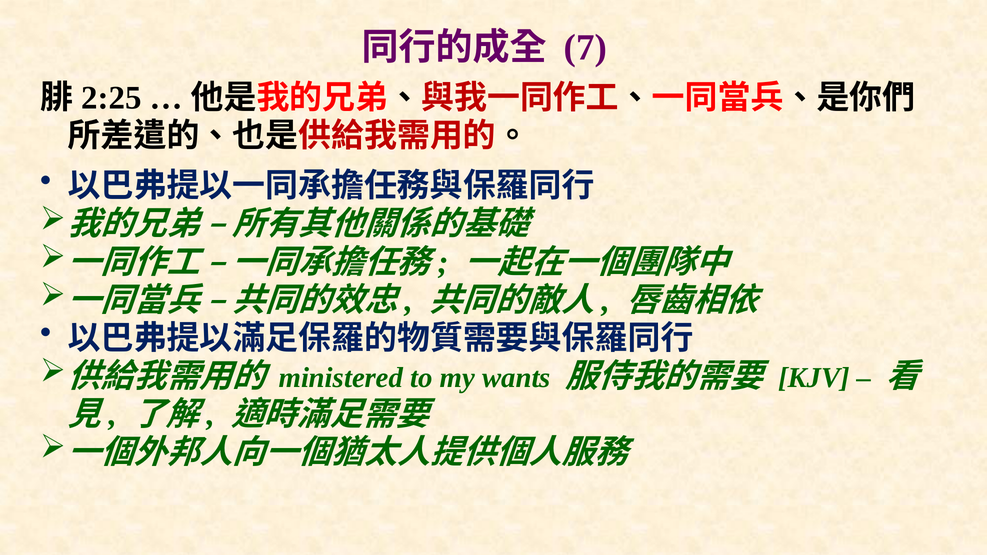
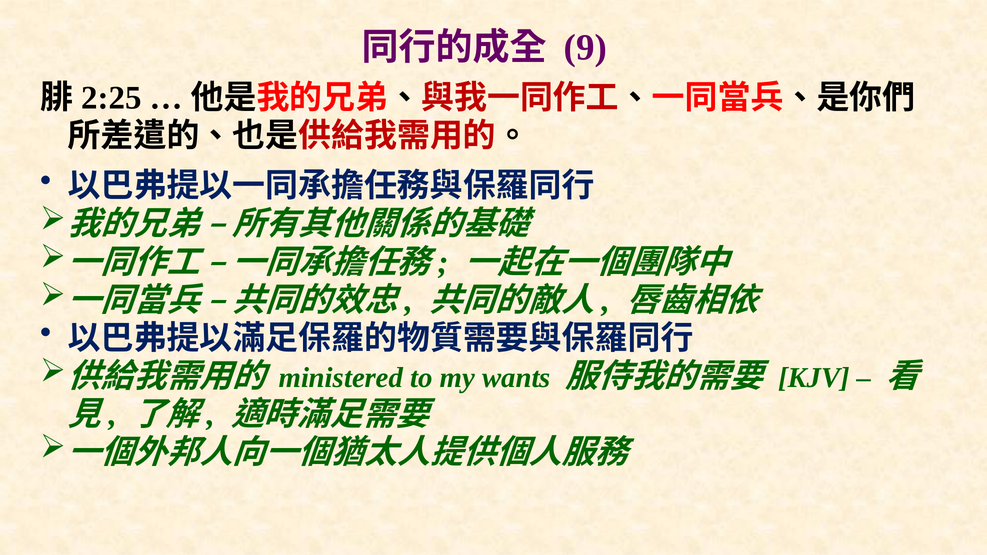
7: 7 -> 9
